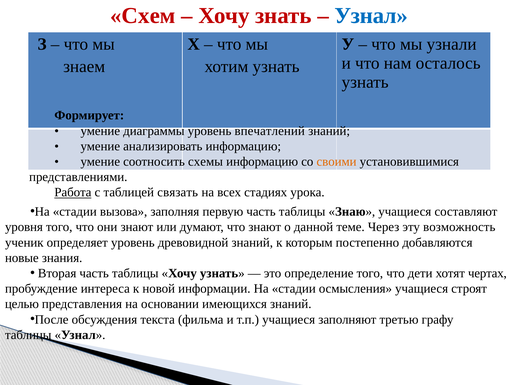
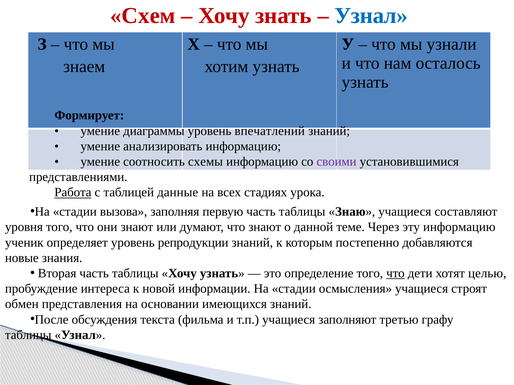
своими colour: orange -> purple
связать: связать -> данные
эту возможность: возможность -> информацию
древовидной: древовидной -> репродукции
что at (395, 274) underline: none -> present
чертах: чертах -> целью
целью: целью -> обмен
